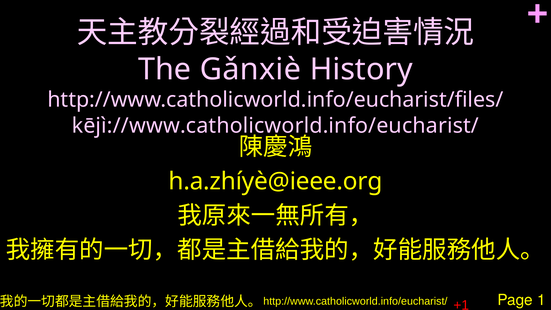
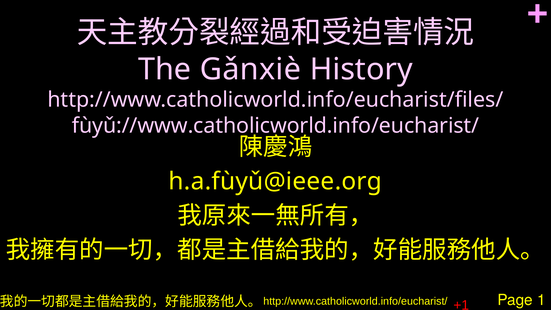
kējì://www.catholicworld.info/eucharist/: kējì://www.catholicworld.info/eucharist/ -> fùyǔ://www.catholicworld.info/eucharist/
h.a.zhíyè@ieee.org: h.a.zhíyè@ieee.org -> h.a.fùyǔ@ieee.org
